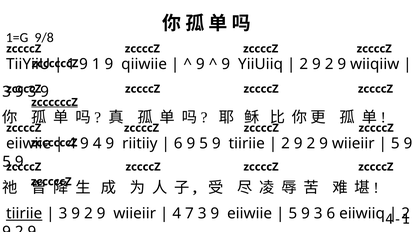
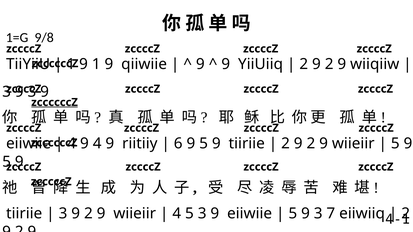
tiiriie at (24, 214) underline: present -> none
4 7: 7 -> 5
3 6: 6 -> 7
